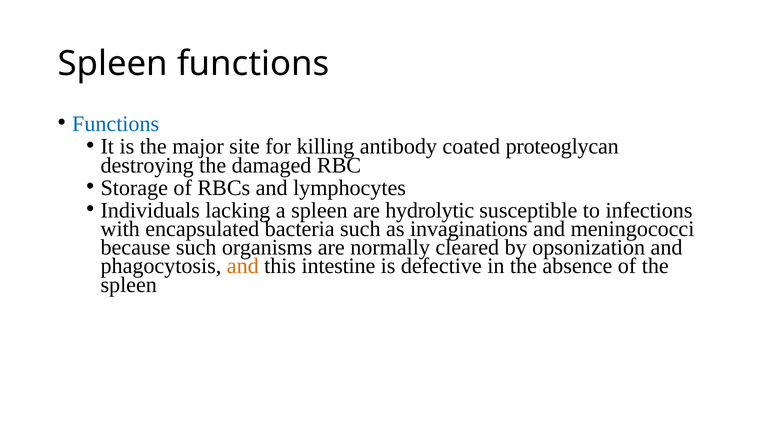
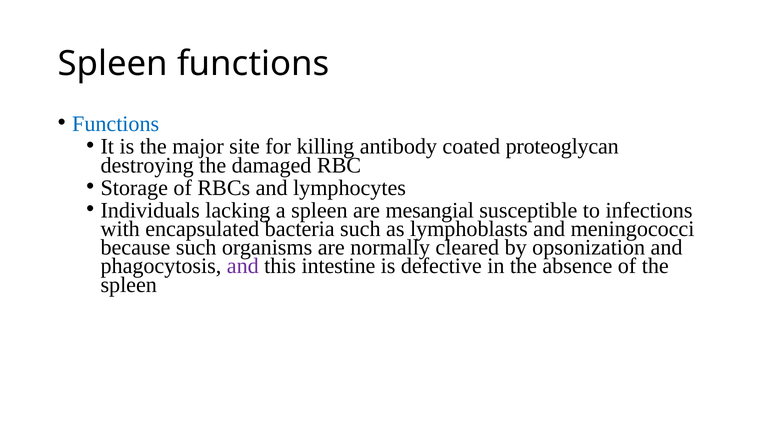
hydrolytic: hydrolytic -> mesangial
invaginations: invaginations -> lymphoblasts
and at (243, 266) colour: orange -> purple
